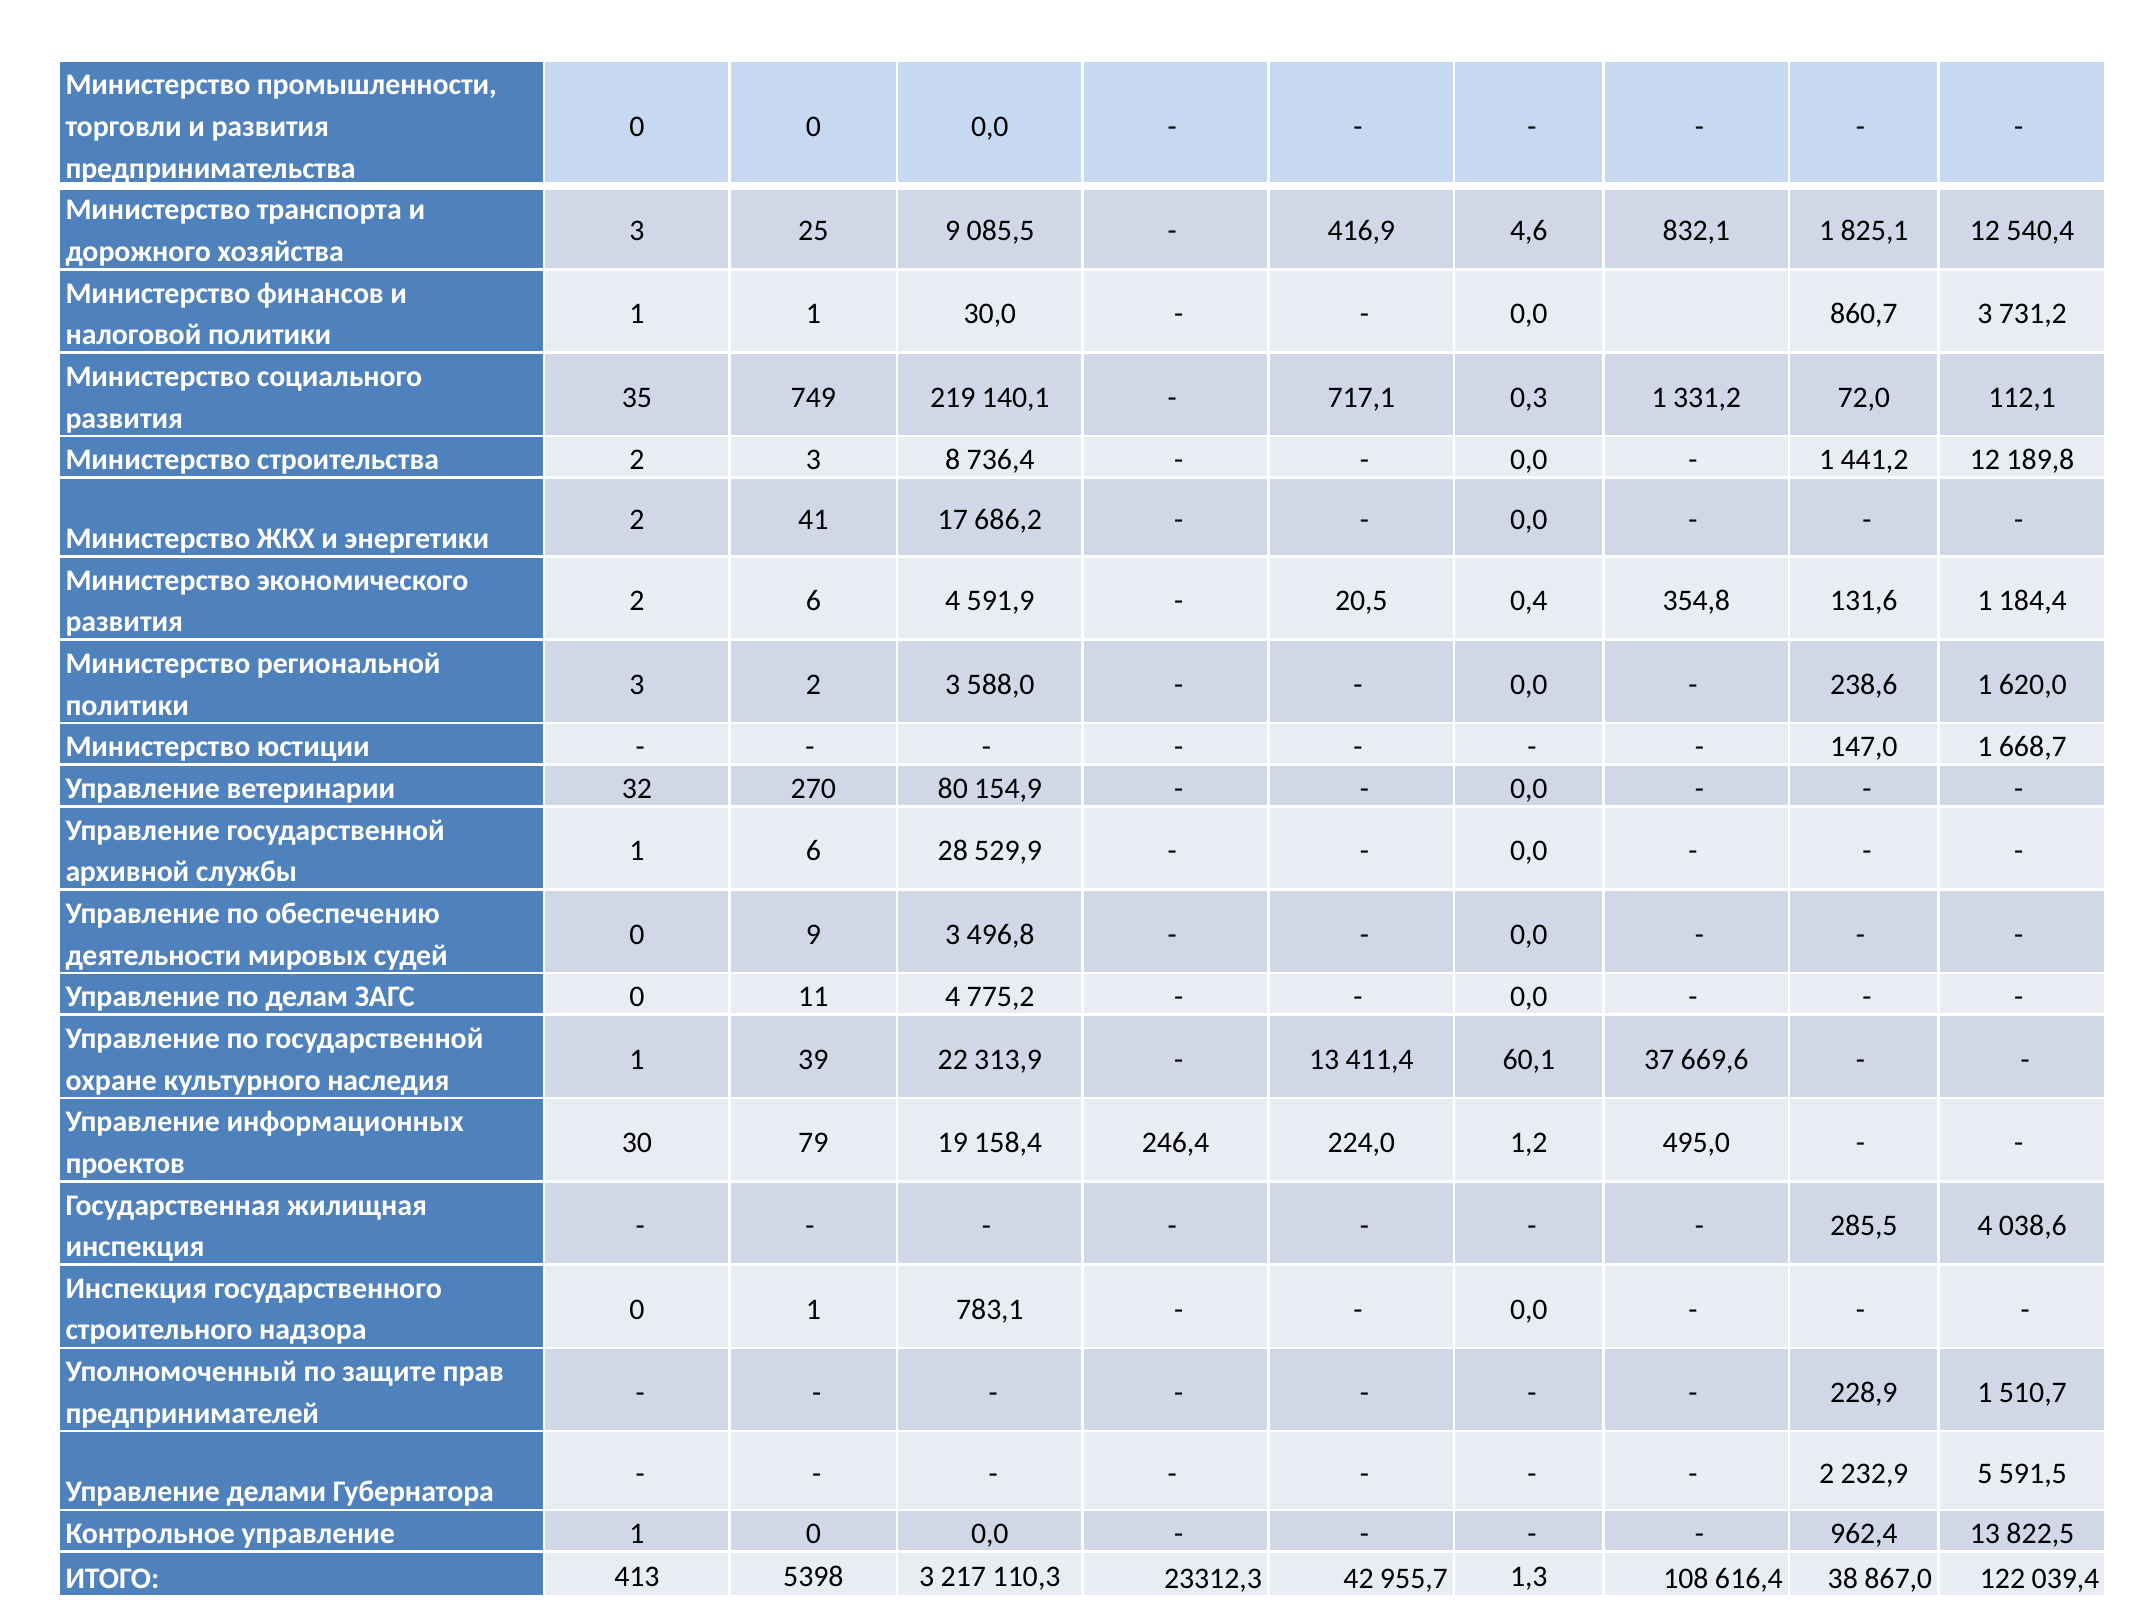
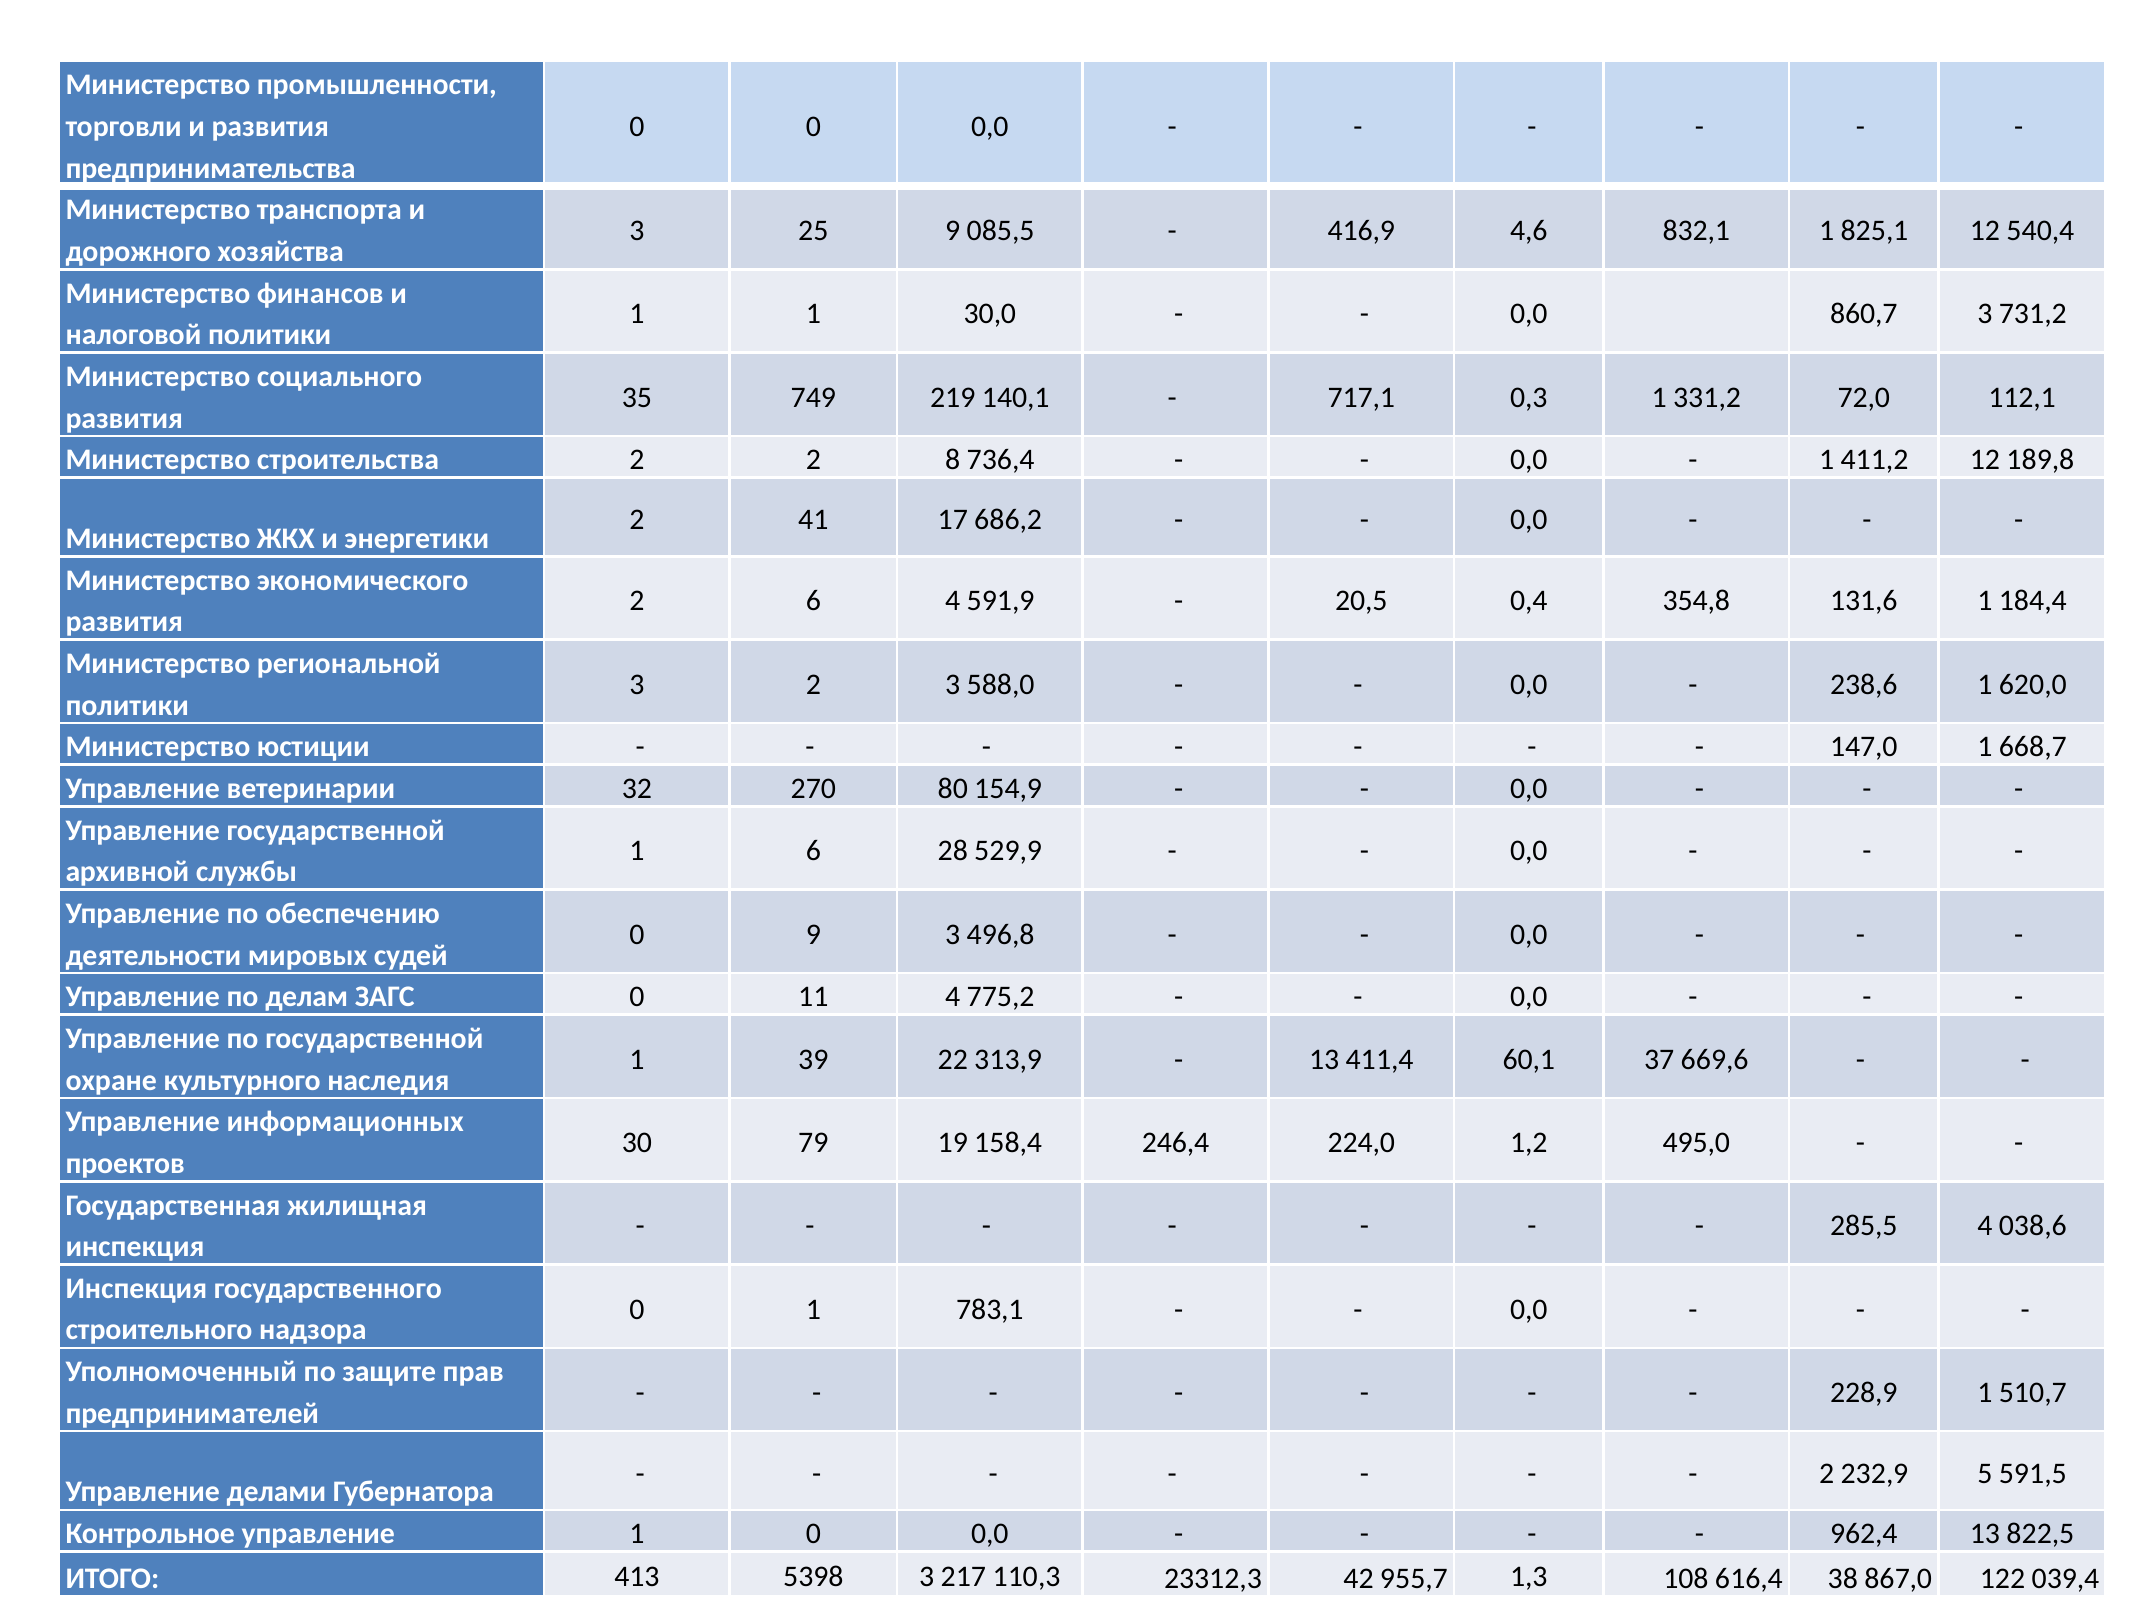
строительства 2 3: 3 -> 2
441,2: 441,2 -> 411,2
